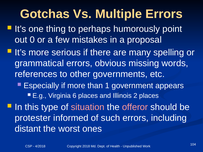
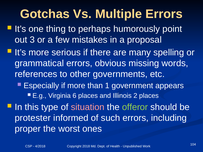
0: 0 -> 3
offeror colour: pink -> light green
distant: distant -> proper
